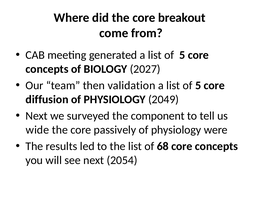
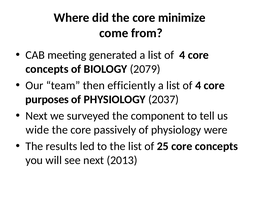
breakout: breakout -> minimize
5 at (182, 55): 5 -> 4
2027: 2027 -> 2079
validation: validation -> efficiently
5 at (198, 85): 5 -> 4
diffusion: diffusion -> purposes
2049: 2049 -> 2037
68: 68 -> 25
2054: 2054 -> 2013
